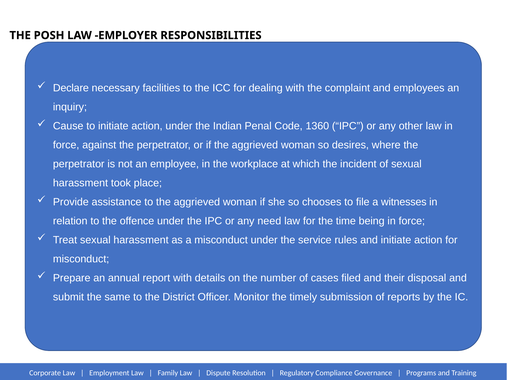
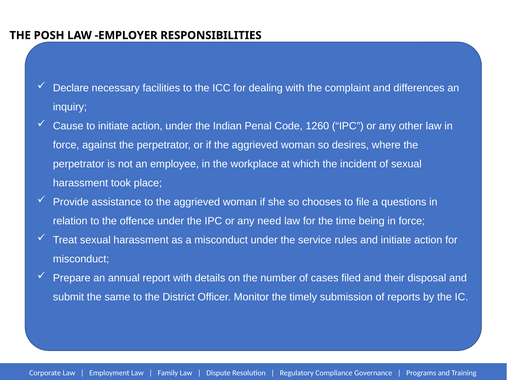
employees: employees -> differences
1360: 1360 -> 1260
witnesses: witnesses -> questions
